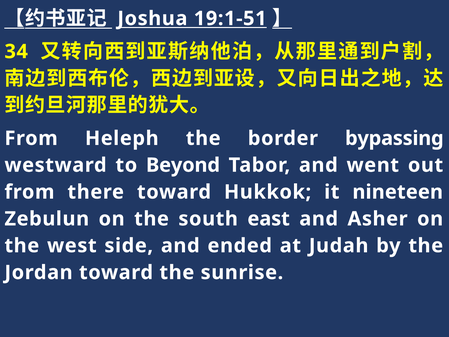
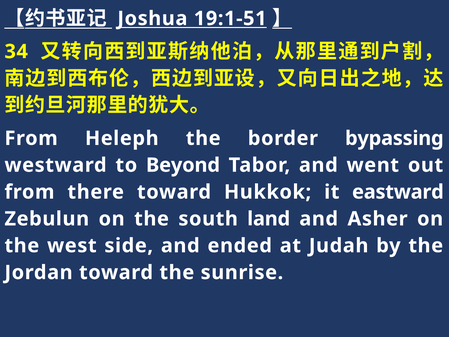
nineteen: nineteen -> eastward
east: east -> land
